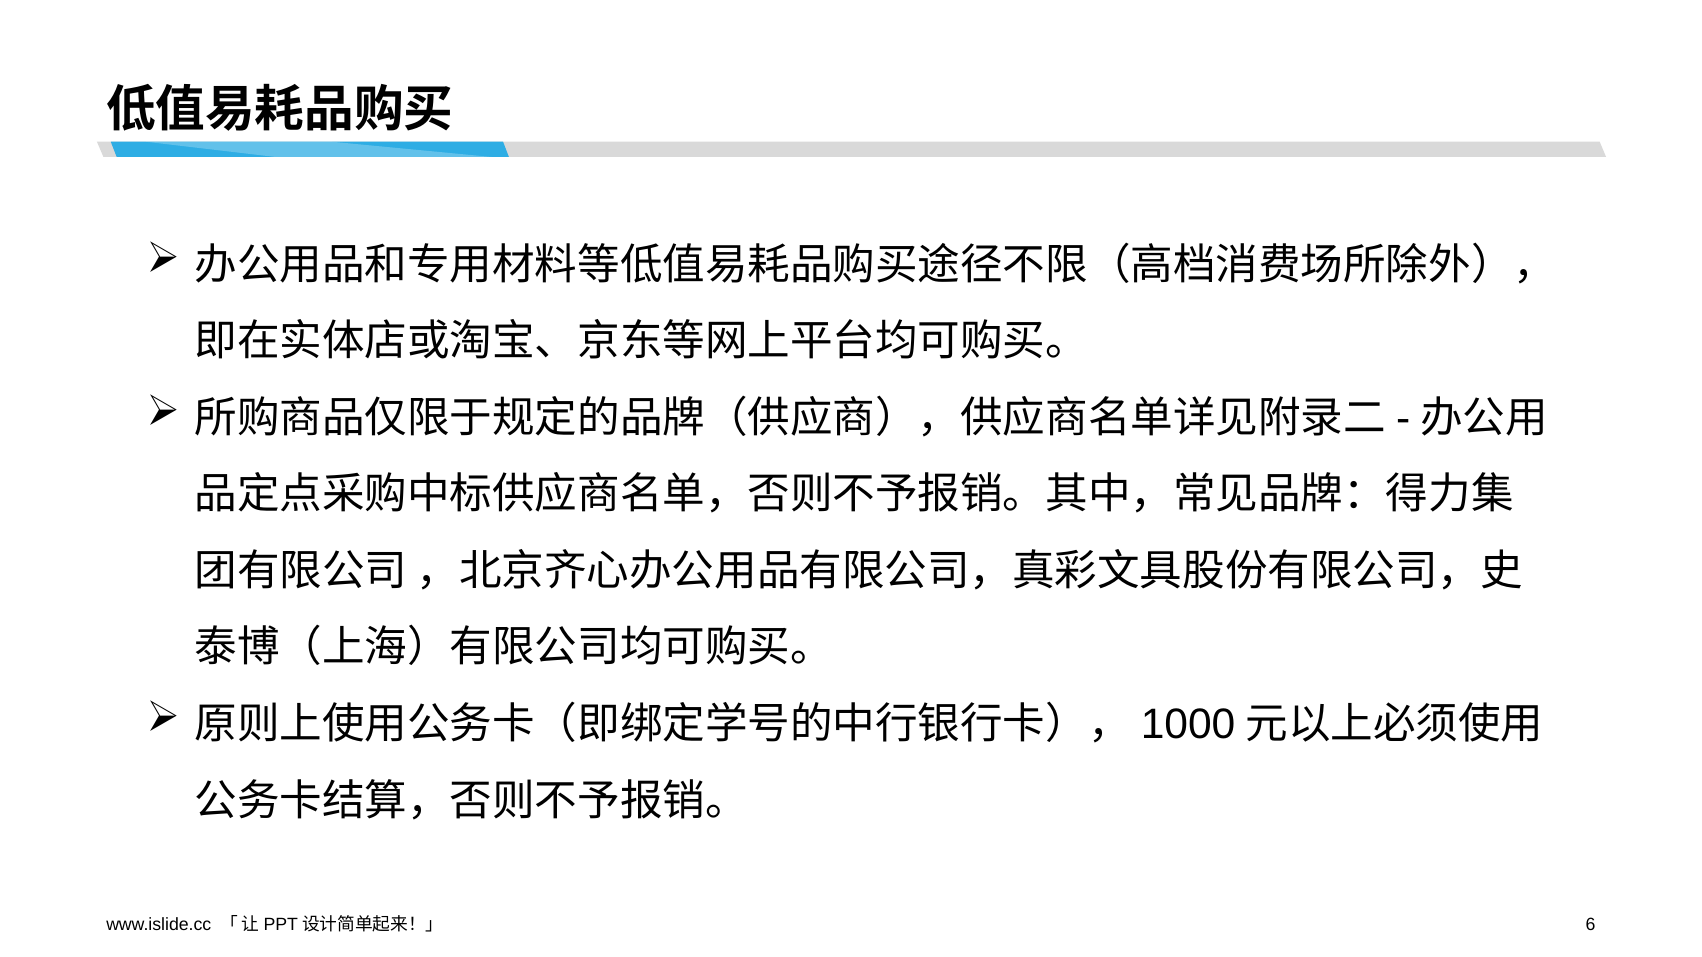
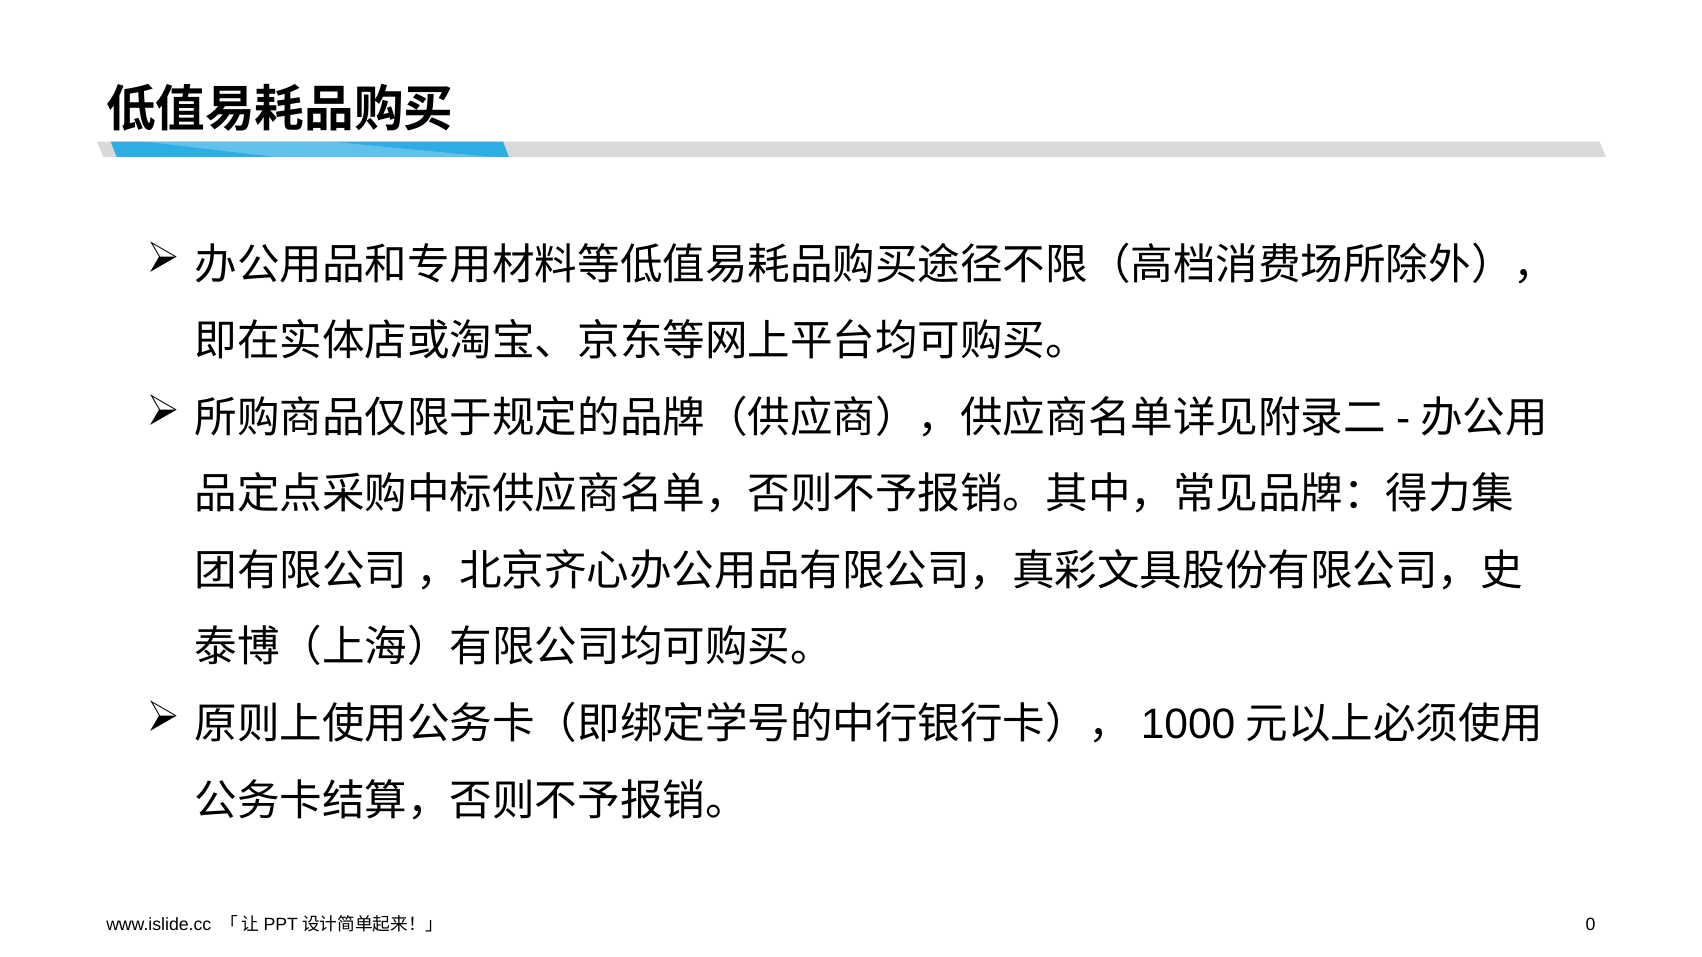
6: 6 -> 0
